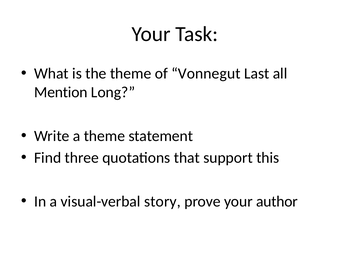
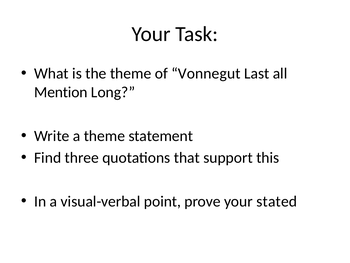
story: story -> point
author: author -> stated
